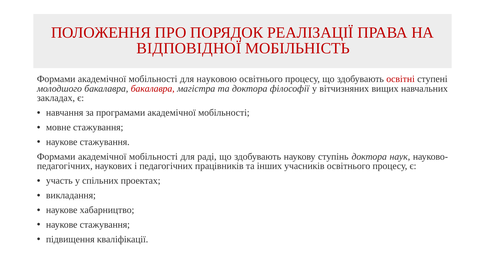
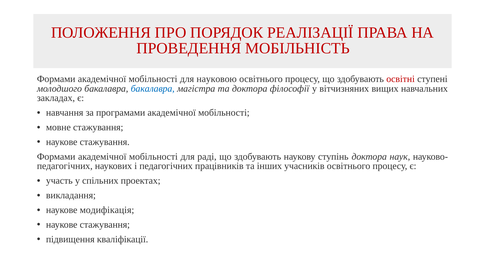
ВІДПОВІДНОЇ: ВІДПОВІДНОЇ -> ПРОВЕДЕННЯ
бакалавра at (153, 88) colour: red -> blue
хабарництво: хабарництво -> модифікація
